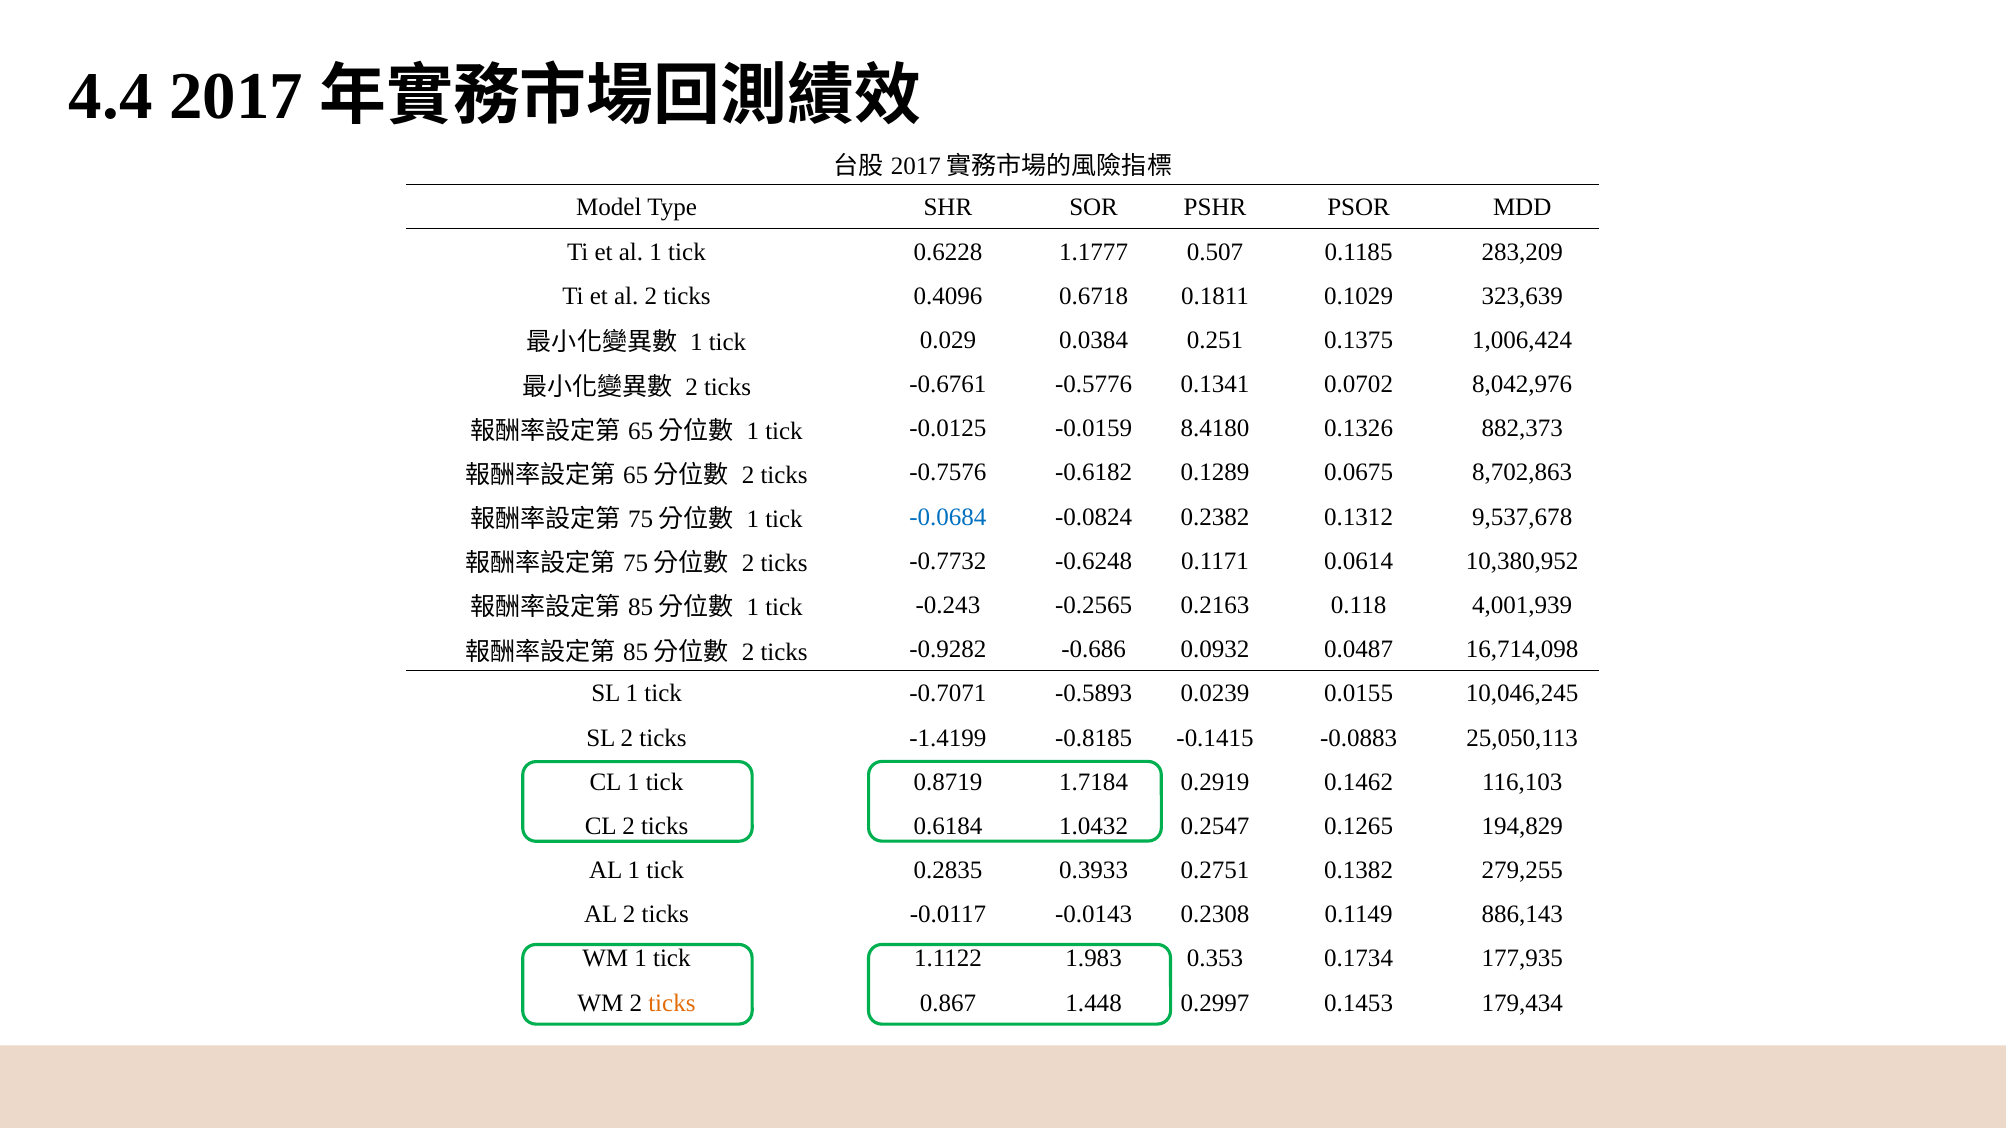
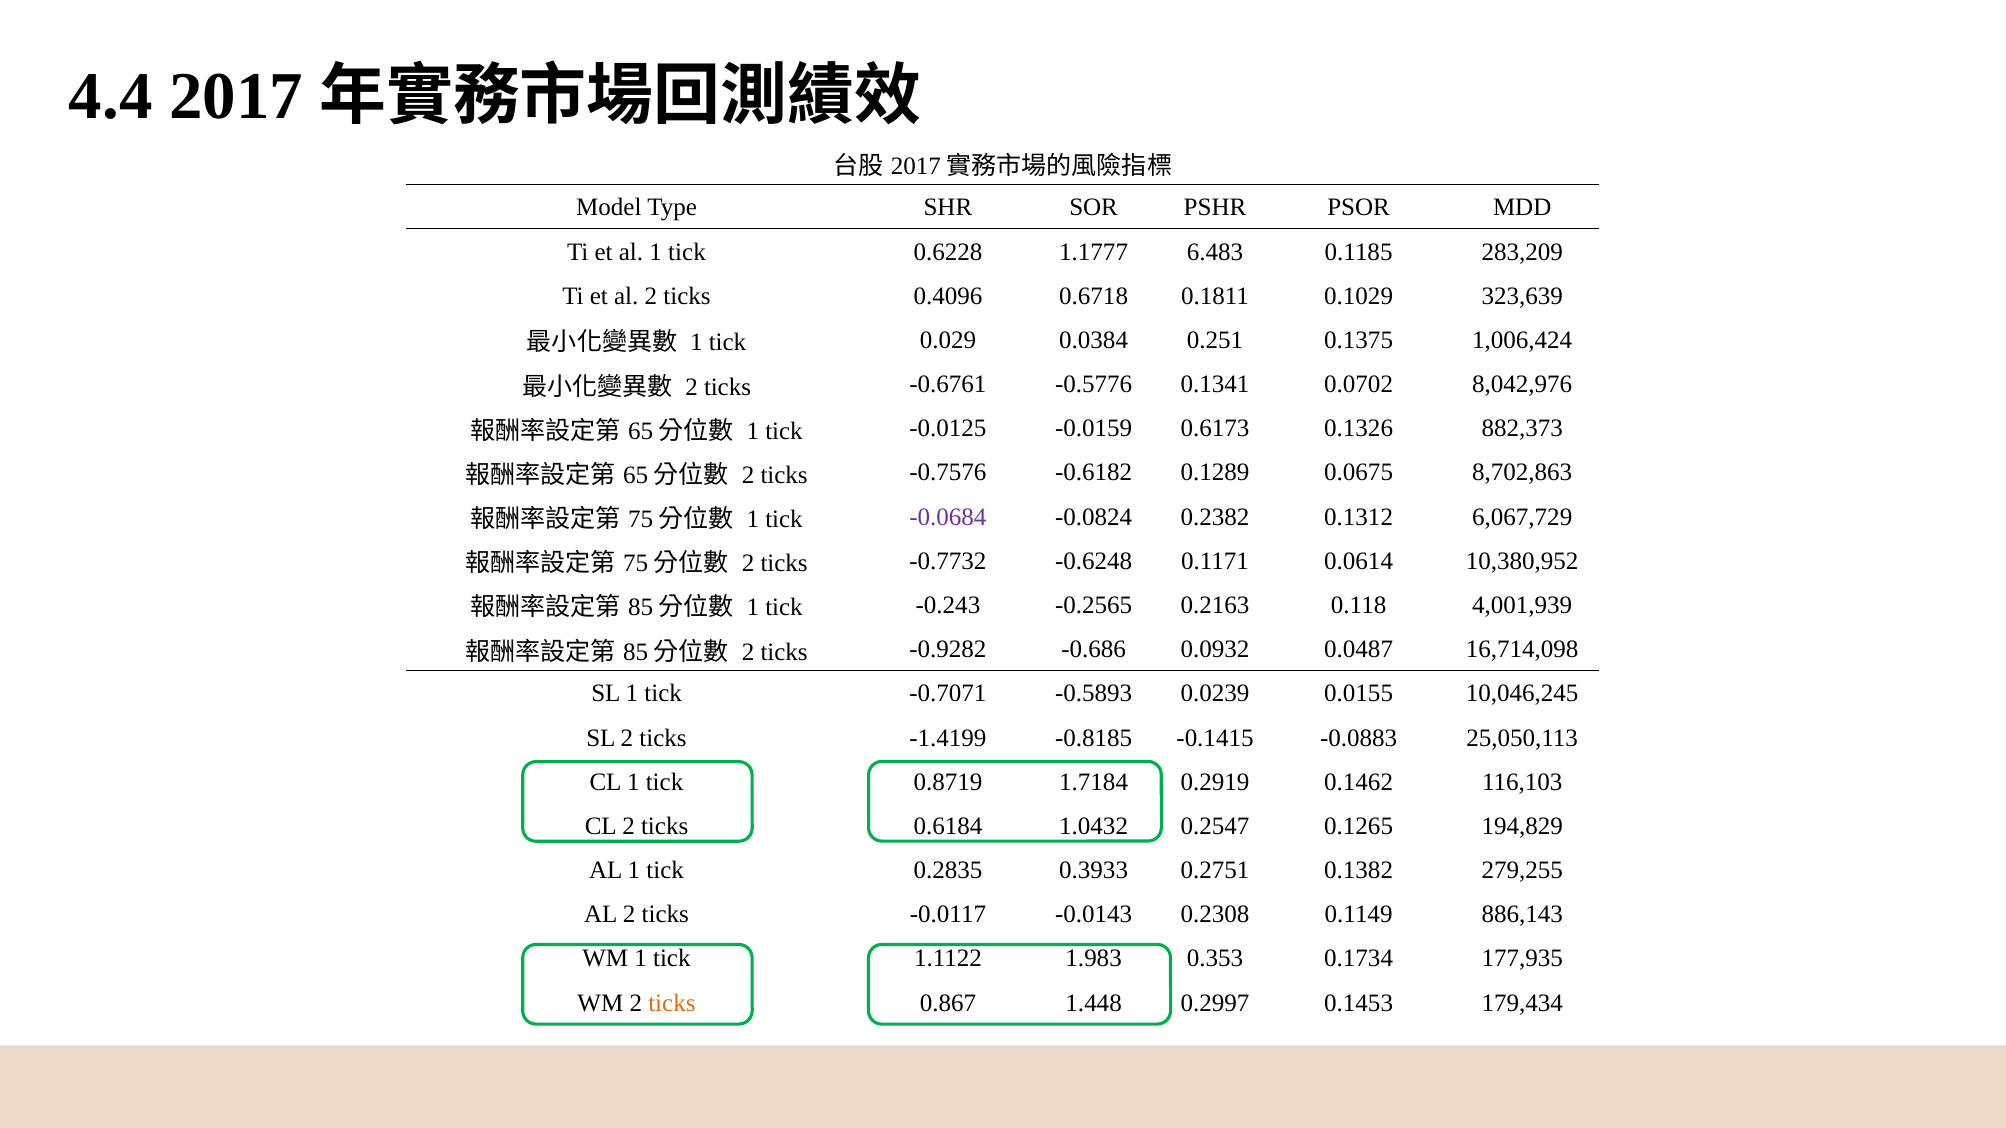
0.507: 0.507 -> 6.483
8.4180: 8.4180 -> 0.6173
-0.0684 colour: blue -> purple
9,537,678: 9,537,678 -> 6,067,729
